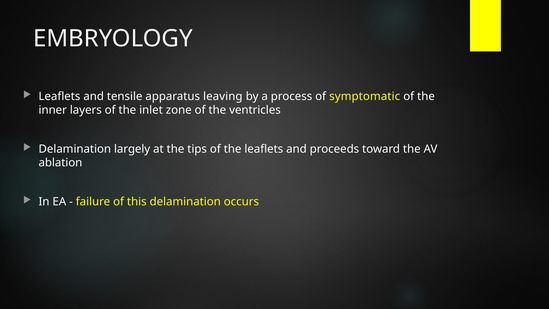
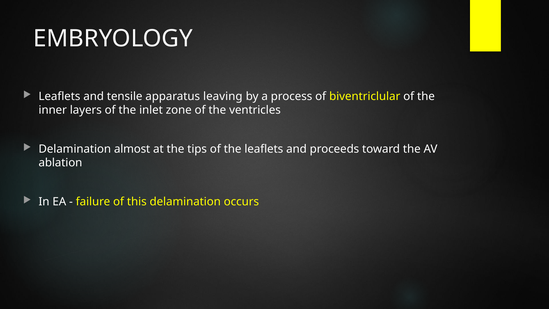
symptomatic: symptomatic -> biventriclular
largely: largely -> almost
